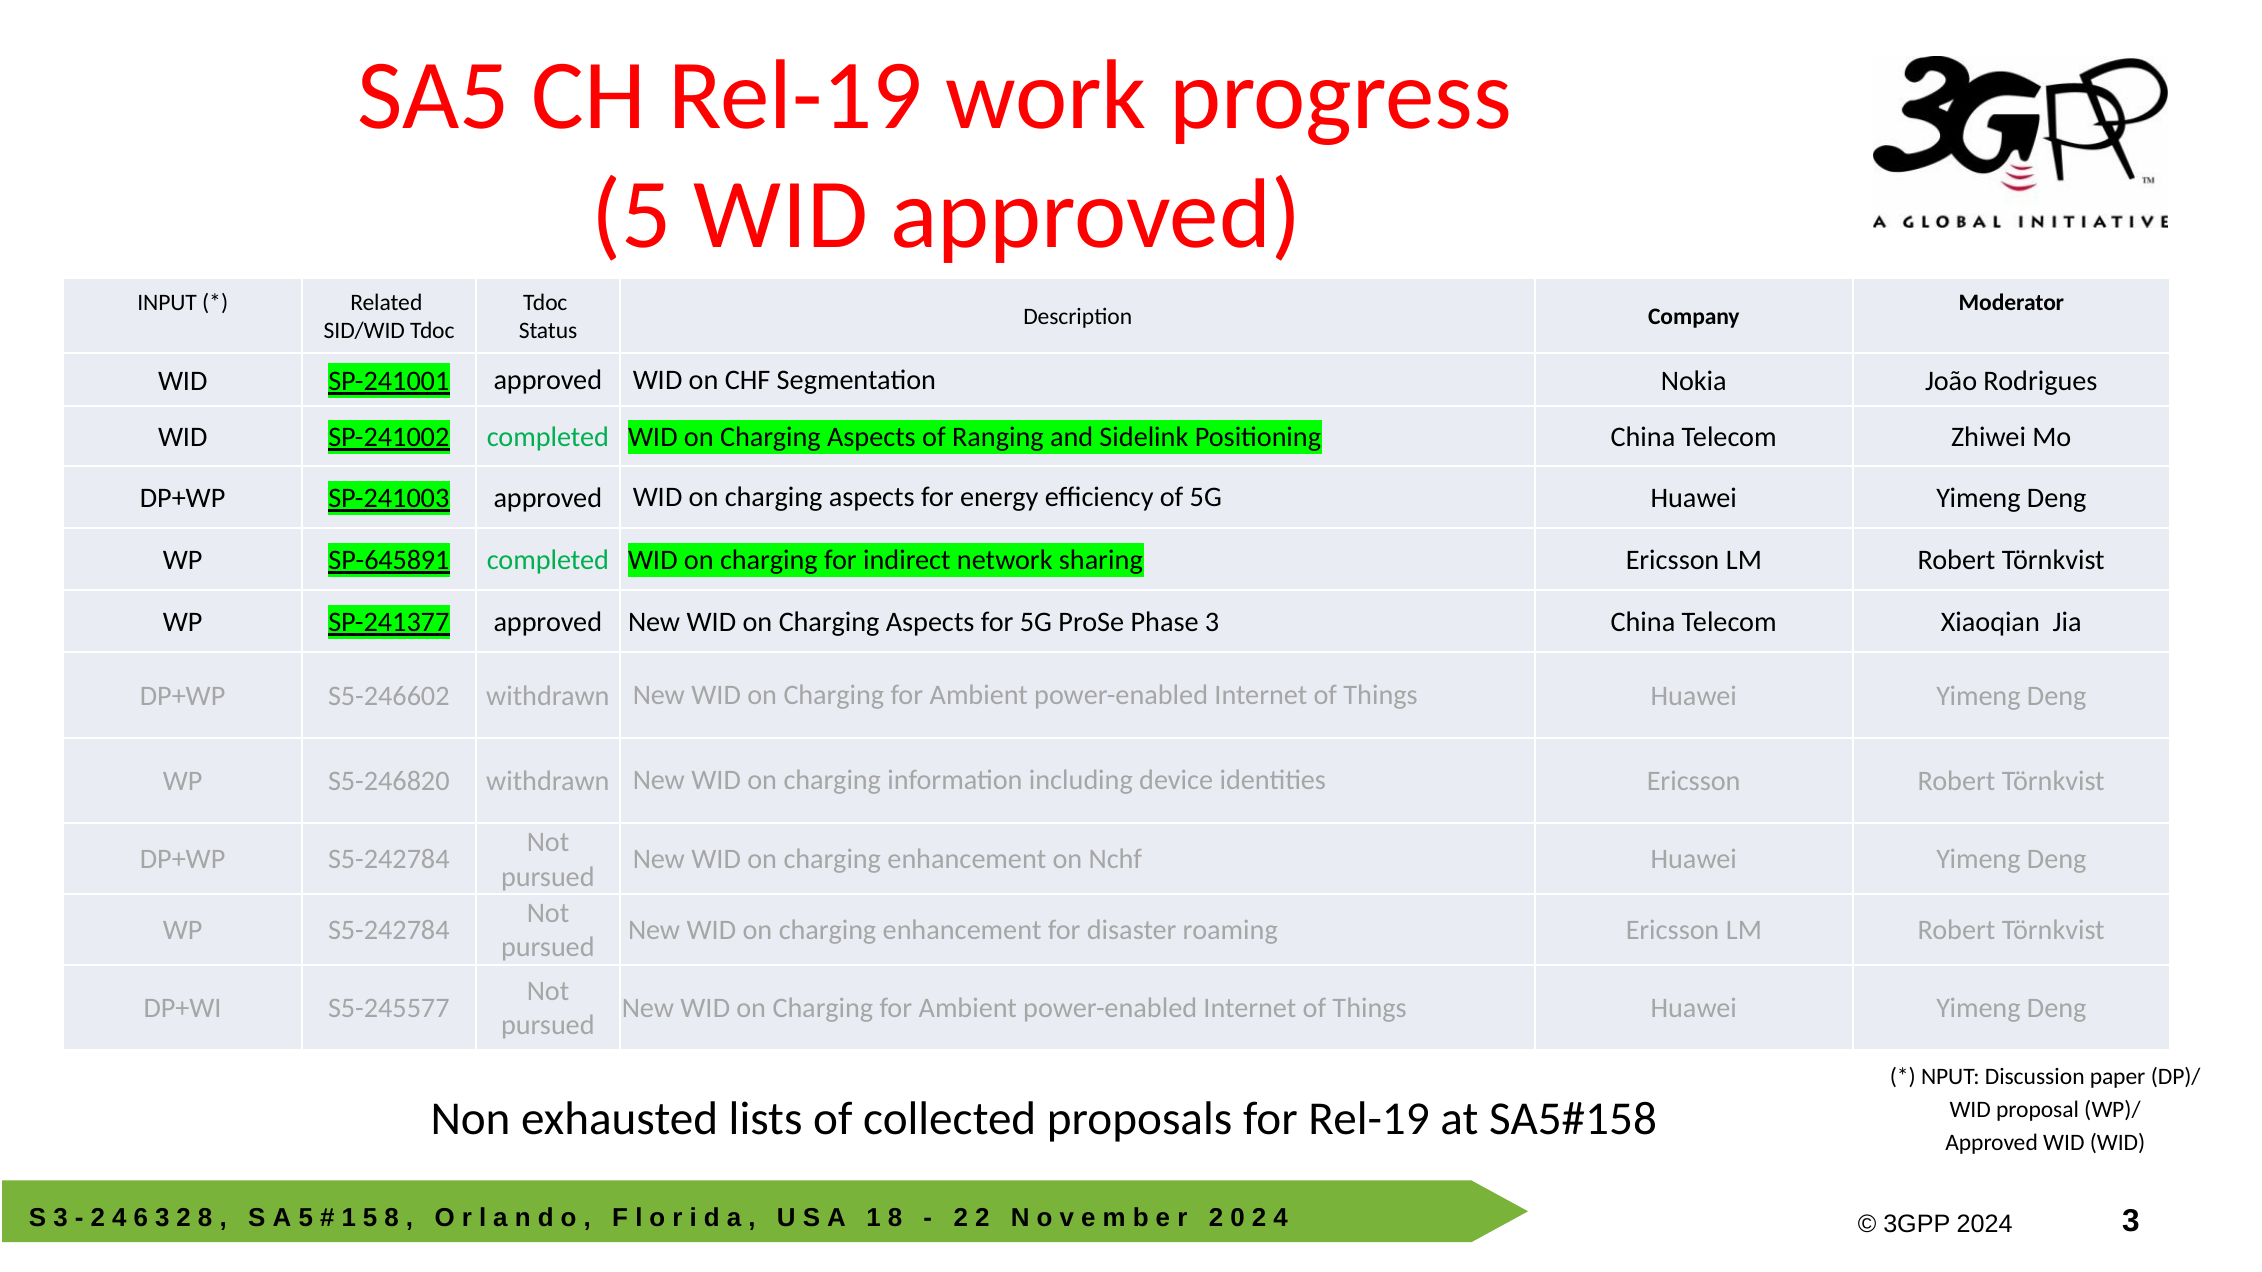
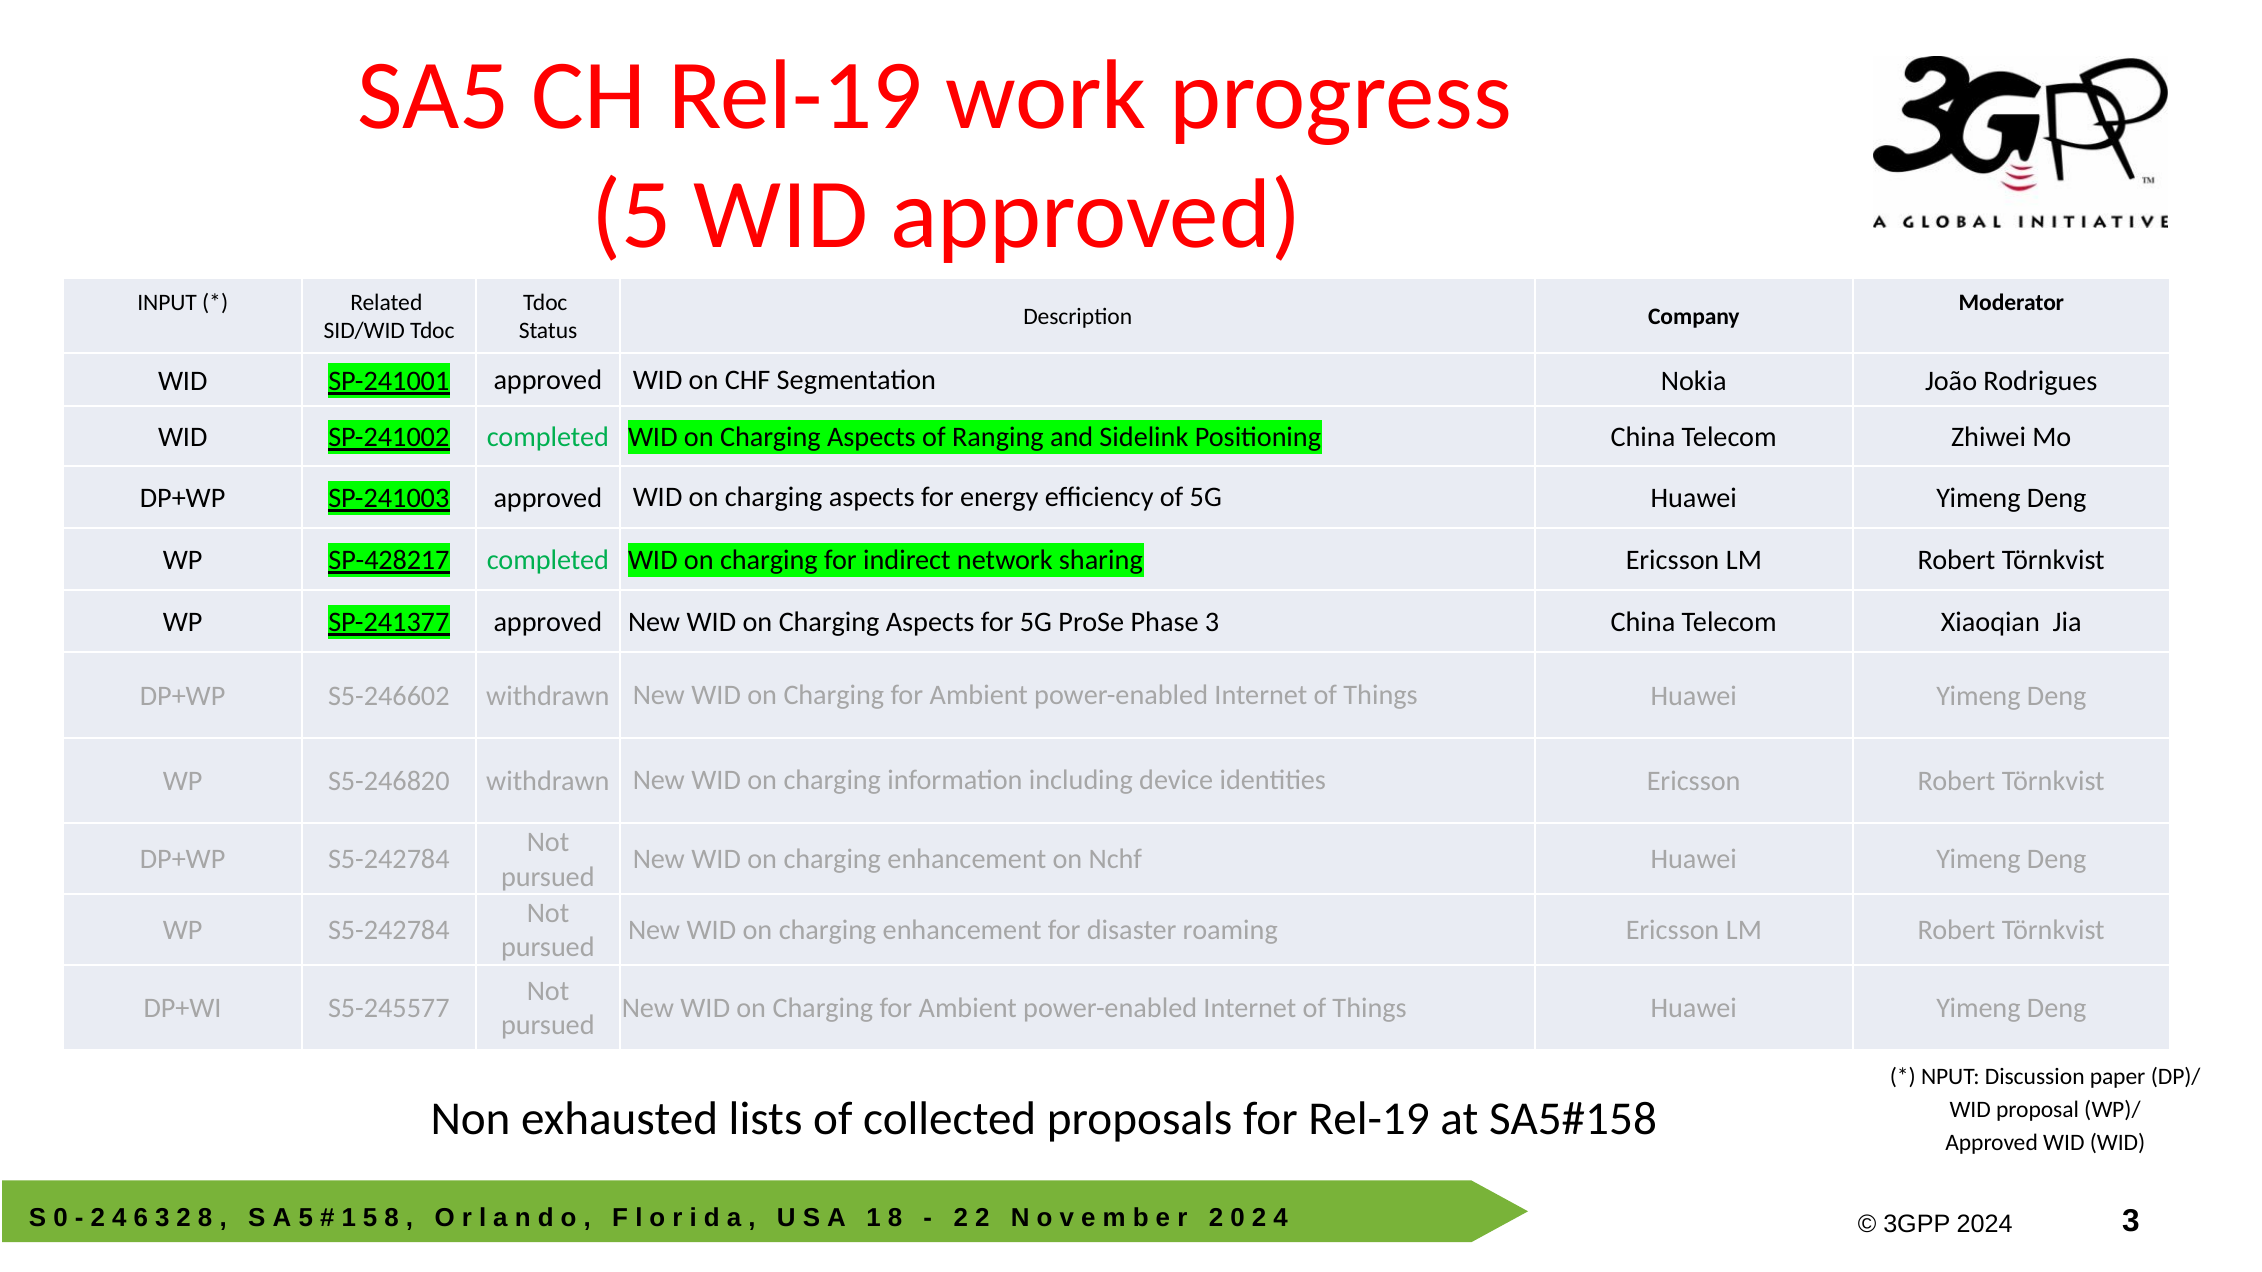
SP-645891: SP-645891 -> SP-428217
3 at (60, 1218): 3 -> 0
